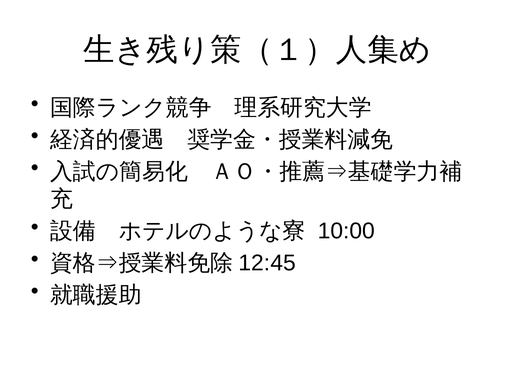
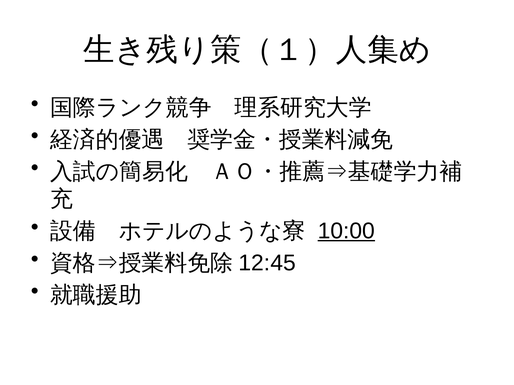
10:00 underline: none -> present
